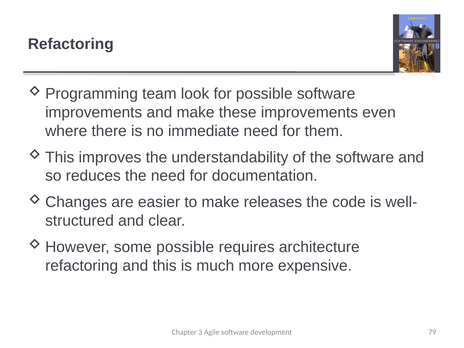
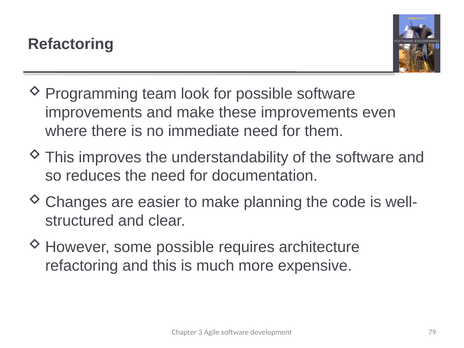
releases: releases -> planning
